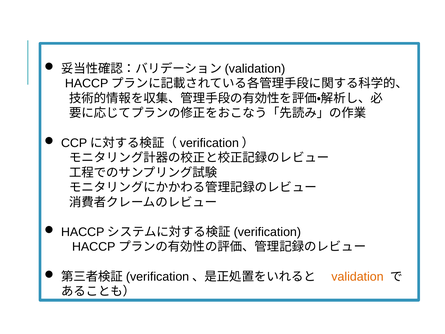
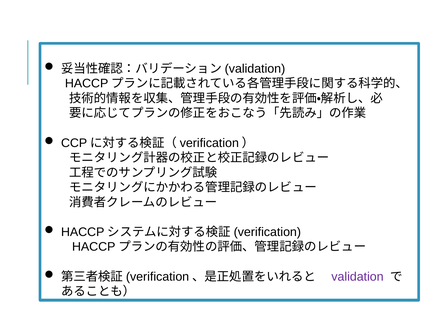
validation colour: orange -> purple
